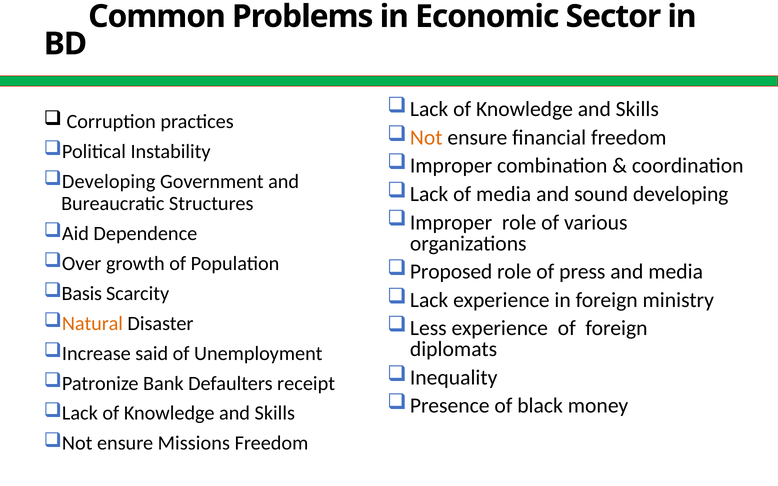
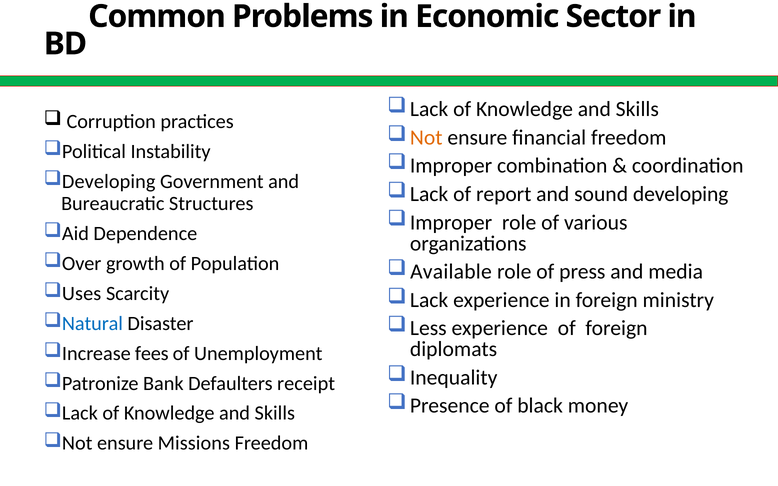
of media: media -> report
Proposed: Proposed -> Available
Basis: Basis -> Uses
Natural colour: orange -> blue
said: said -> fees
